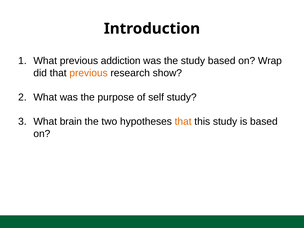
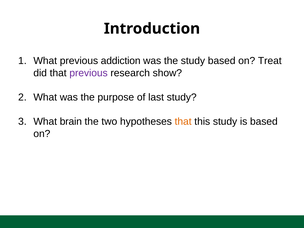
Wrap: Wrap -> Treat
previous at (89, 73) colour: orange -> purple
self: self -> last
